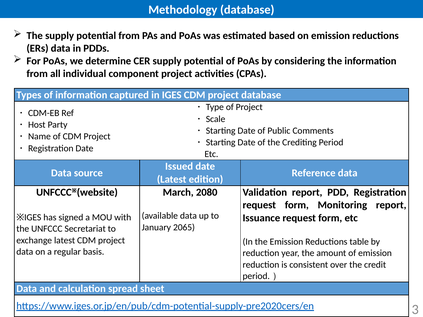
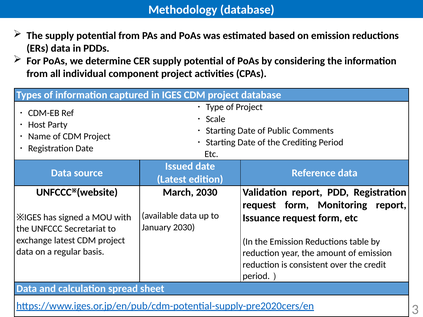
March 2080: 2080 -> 2030
January 2065: 2065 -> 2030
